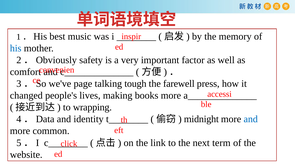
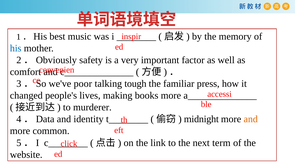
page: page -> poor
farewell: farewell -> familiar
wrapping: wrapping -> murderer
and at (251, 119) colour: blue -> orange
